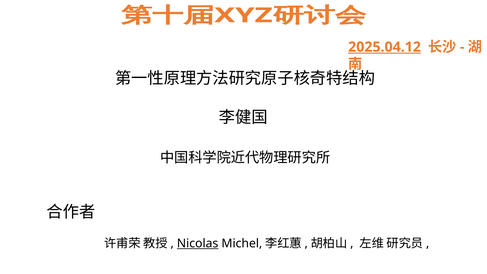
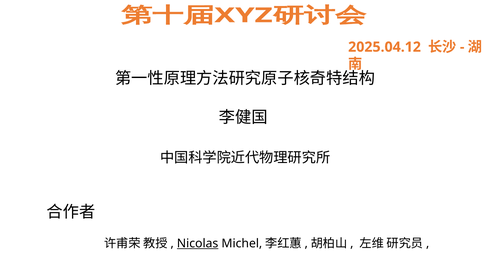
2025.04.12 underline: present -> none
